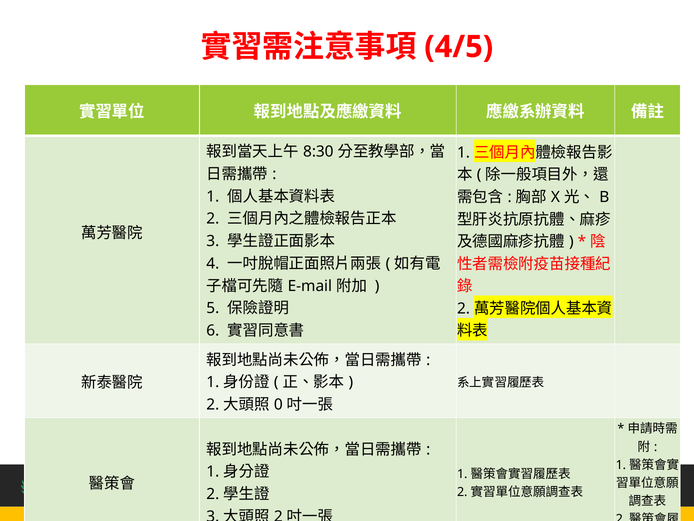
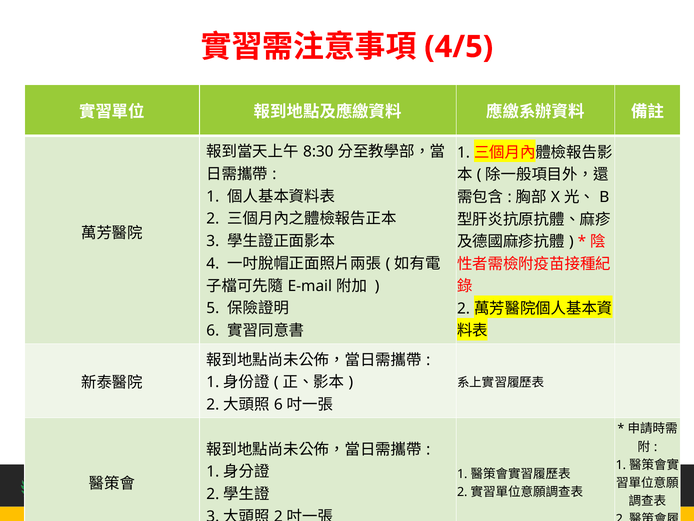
0 at (278, 404): 0 -> 6
